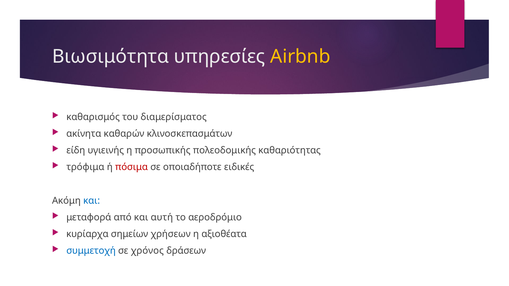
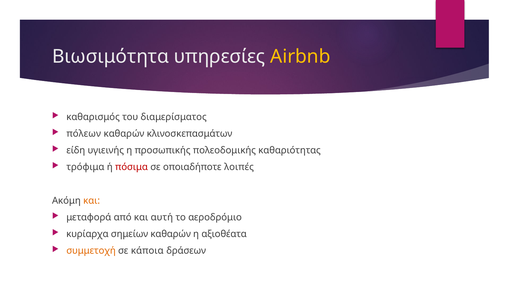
ακίνητα: ακίνητα -> πόλεων
ειδικές: ειδικές -> λοιπές
και at (92, 201) colour: blue -> orange
σημείων χρήσεων: χρήσεων -> καθαρών
συμμετοχή colour: blue -> orange
χρόνος: χρόνος -> κάποια
